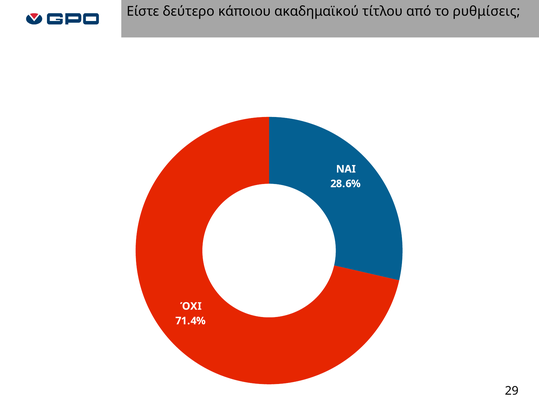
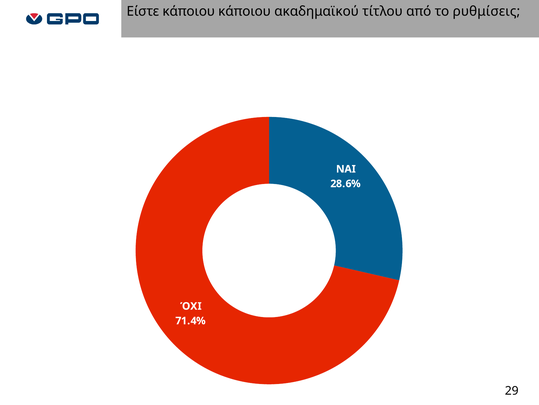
Είστε δεύτερο: δεύτερο -> κάποιου
